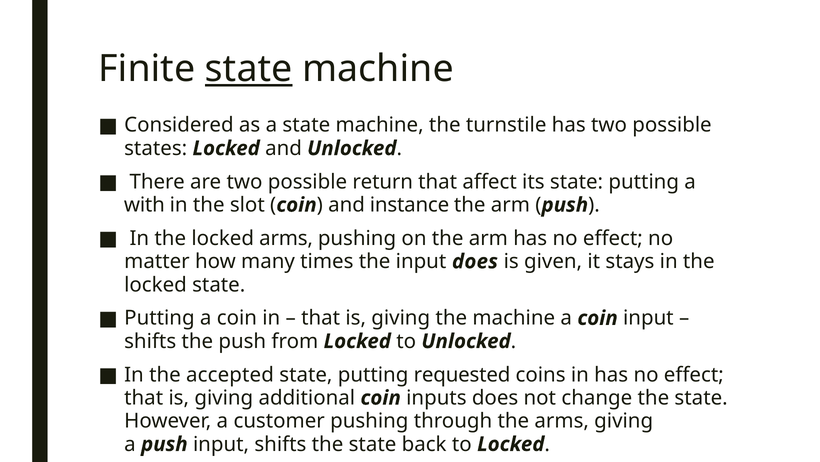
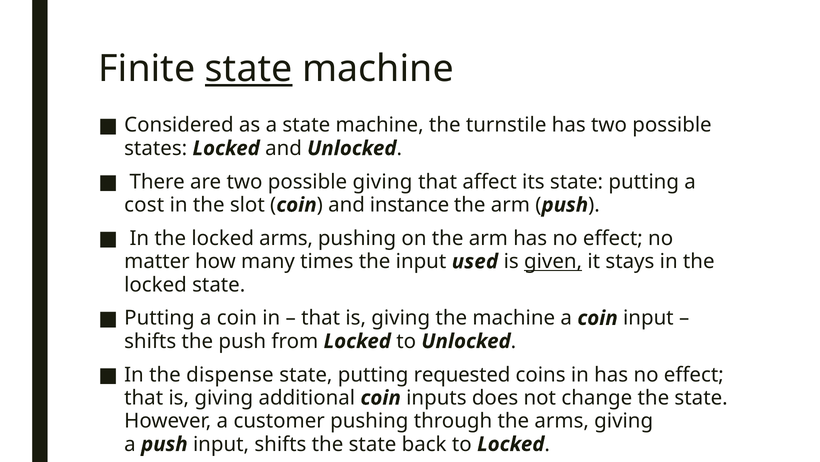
possible return: return -> giving
with: with -> cost
input does: does -> used
given underline: none -> present
accepted: accepted -> dispense
